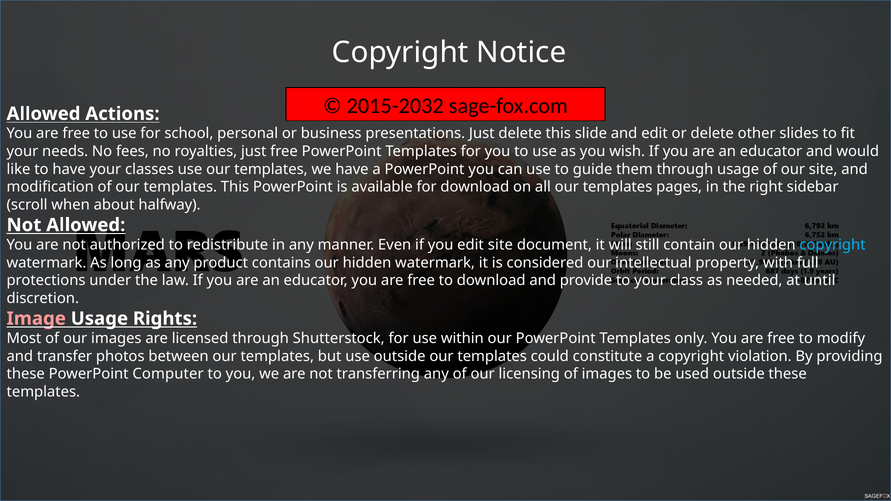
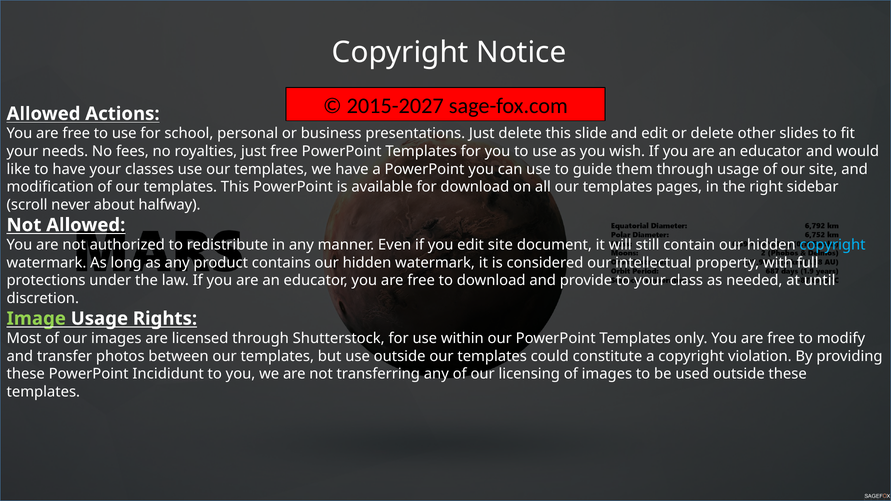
2015-2032: 2015-2032 -> 2015-2027
when: when -> never
Image colour: pink -> light green
Computer: Computer -> Incididunt
